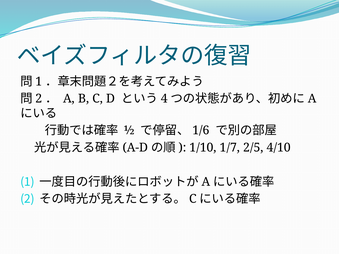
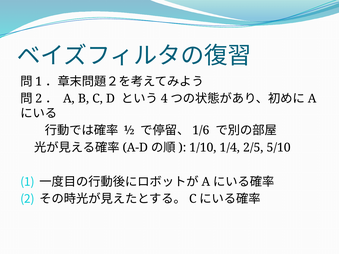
1/7: 1/7 -> 1/4
4/10: 4/10 -> 5/10
